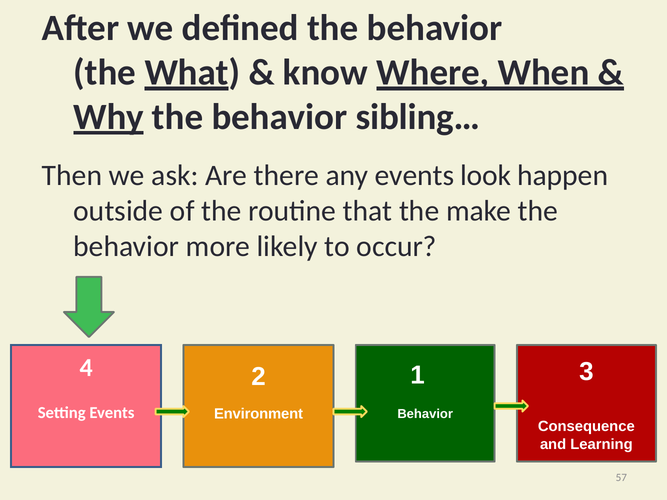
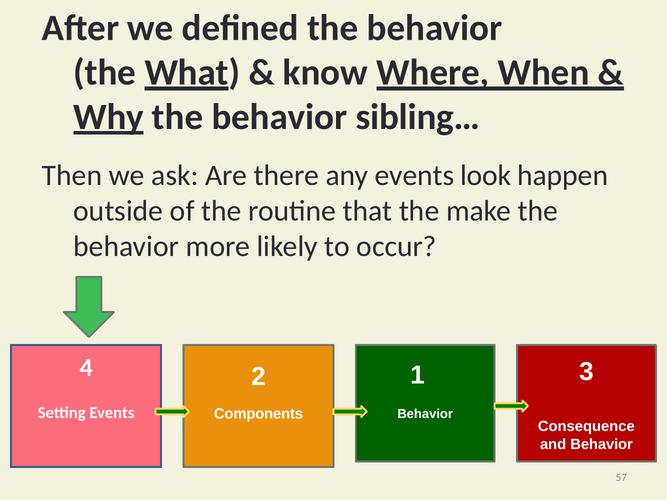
Environment: Environment -> Components
and Learning: Learning -> Behavior
